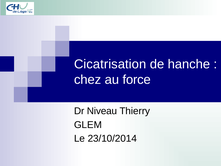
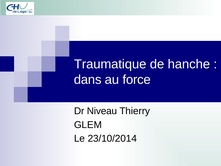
Cicatrisation: Cicatrisation -> Traumatique
chez: chez -> dans
